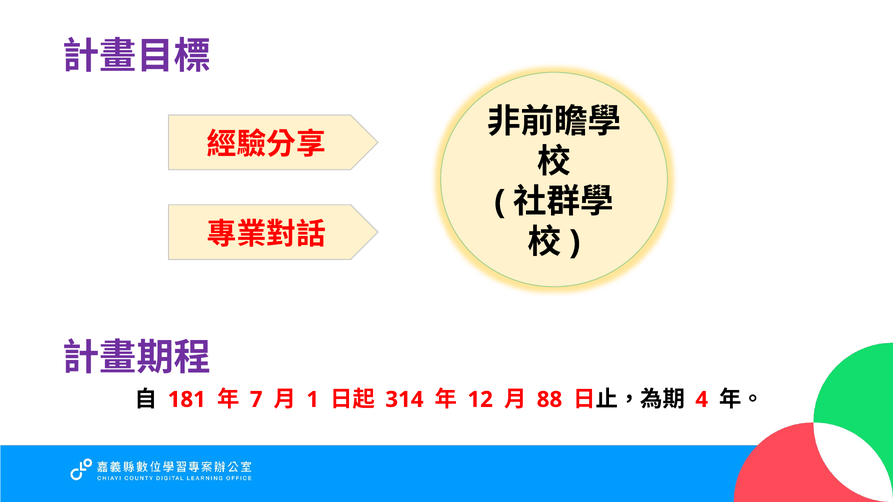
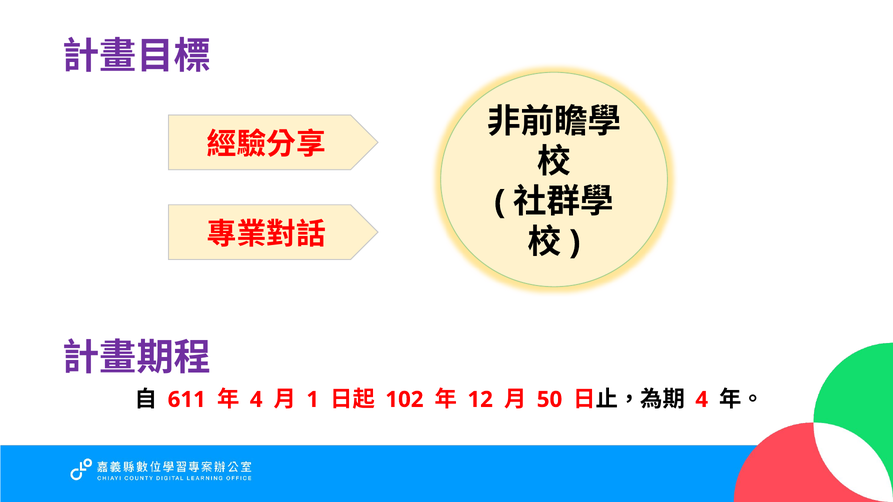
181: 181 -> 611
7 at (256, 400): 7 -> 4
314: 314 -> 102
88: 88 -> 50
